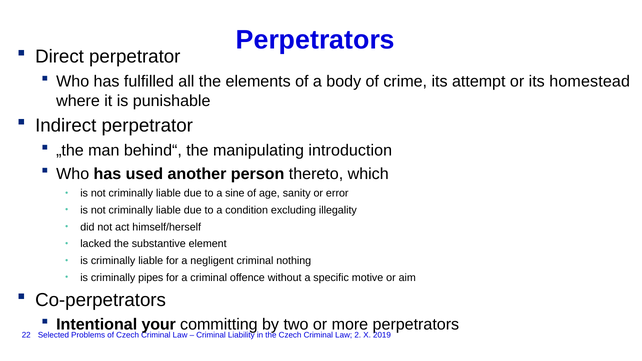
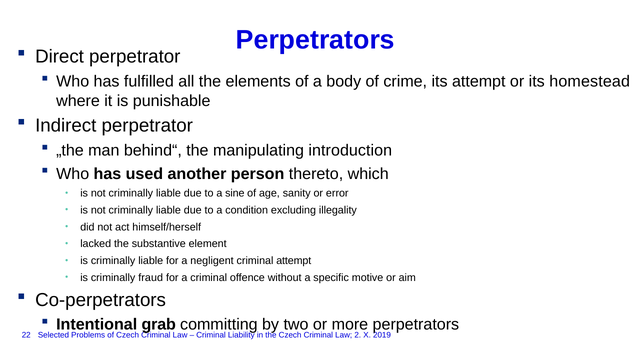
criminal nothing: nothing -> attempt
pipes: pipes -> fraud
your: your -> grab
